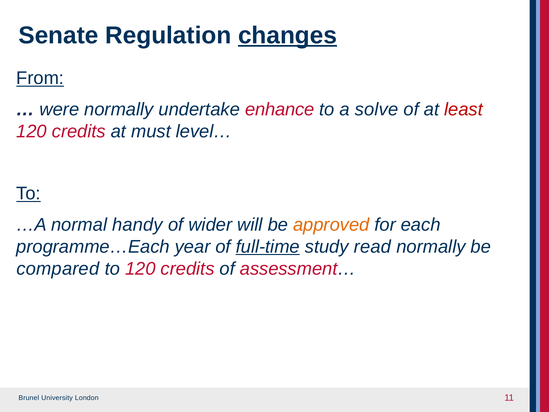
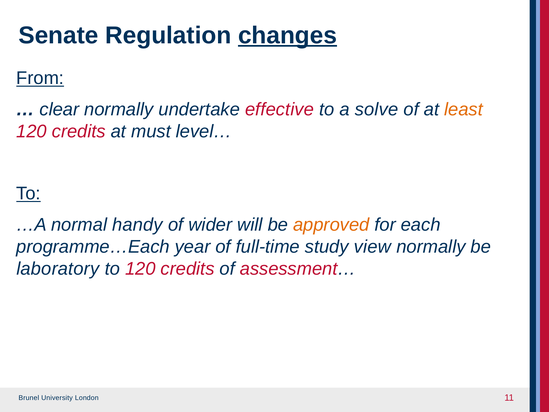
were: were -> clear
enhance: enhance -> effective
least colour: red -> orange
full-time underline: present -> none
read: read -> view
compared: compared -> laboratory
